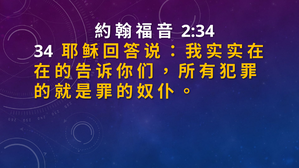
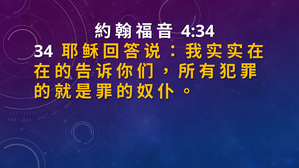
2:34: 2:34 -> 4:34
